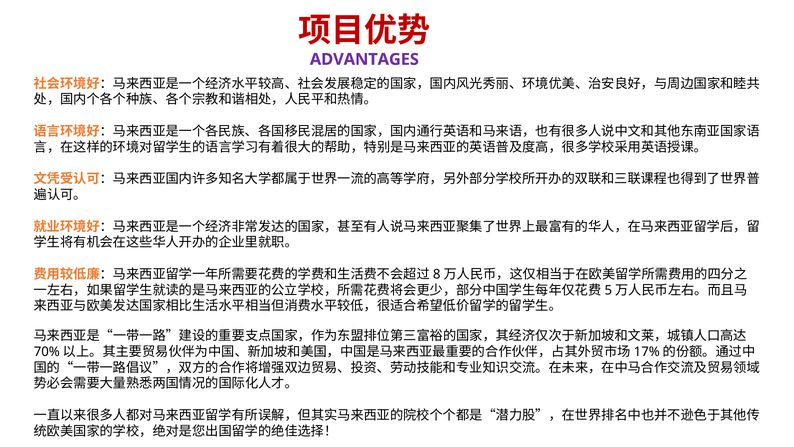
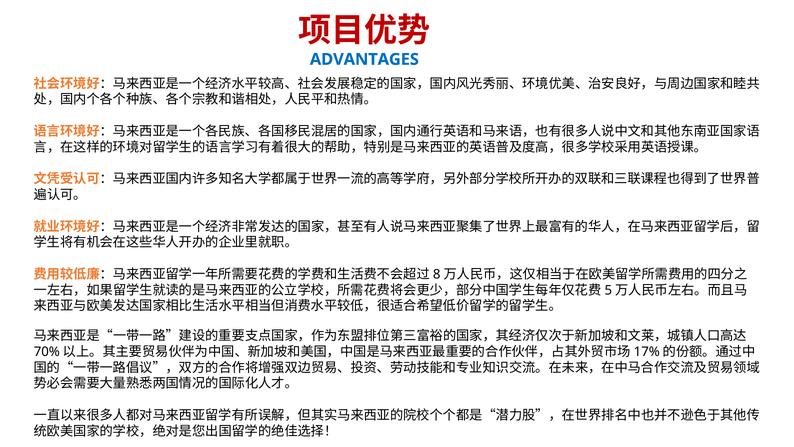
ADVANTAGES colour: purple -> blue
